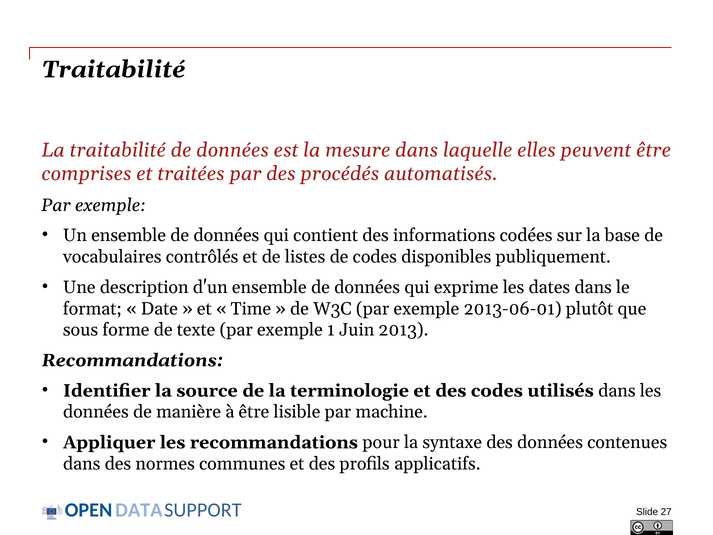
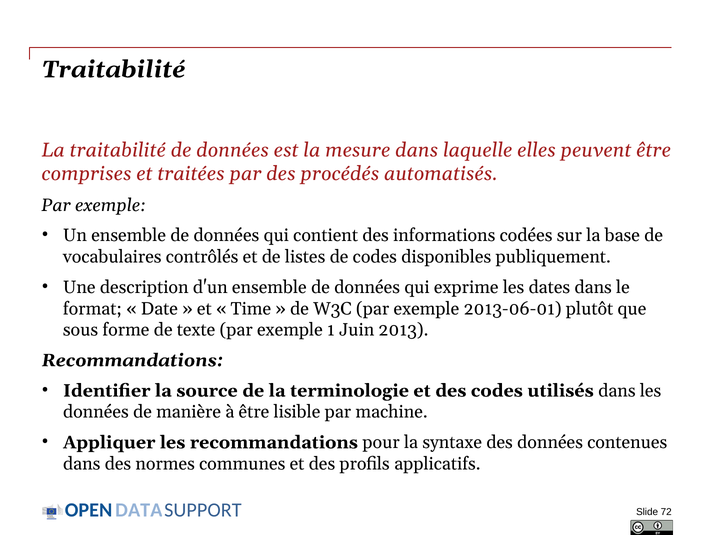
27: 27 -> 72
